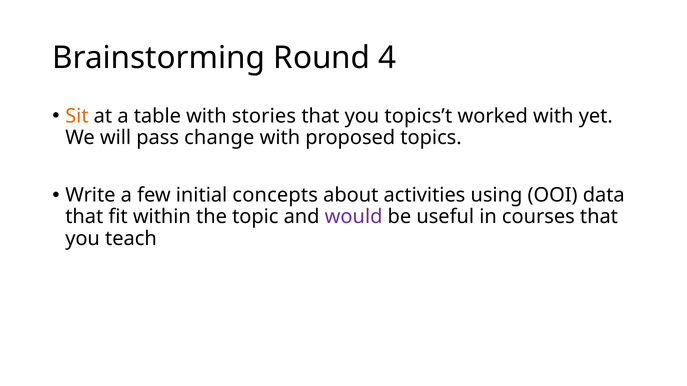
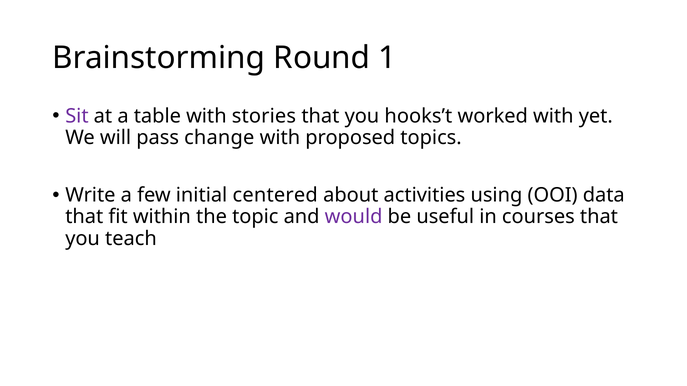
4: 4 -> 1
Sit colour: orange -> purple
topics’t: topics’t -> hooks’t
concepts: concepts -> centered
